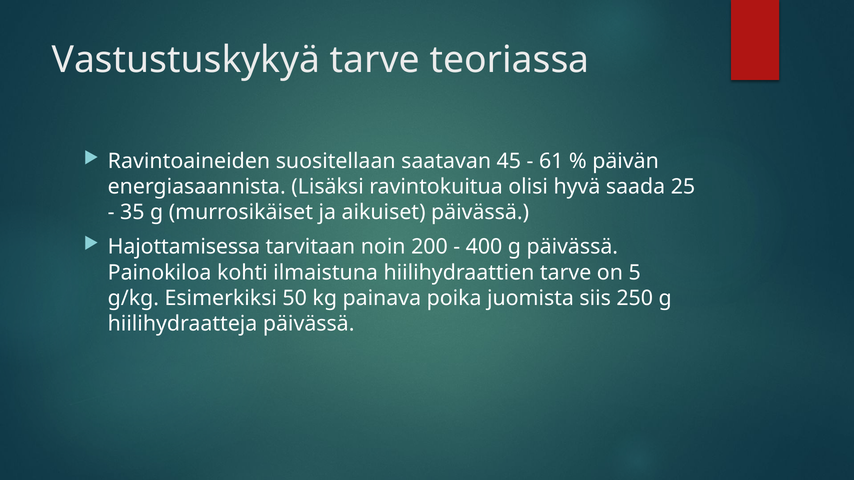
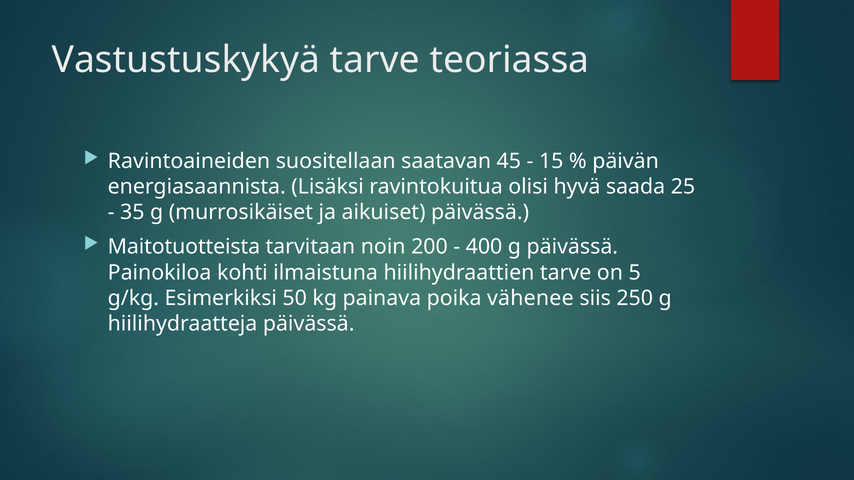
61: 61 -> 15
Hajottamisessa: Hajottamisessa -> Maitotuotteista
juomista: juomista -> vähenee
